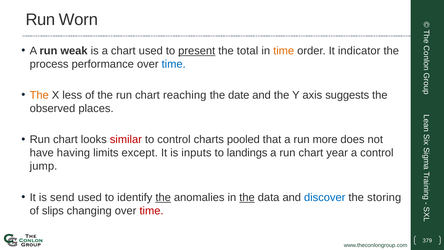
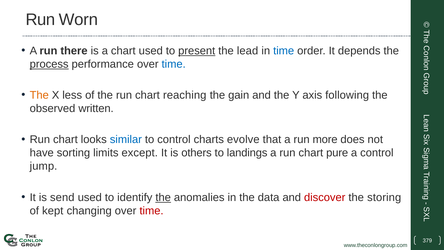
weak: weak -> there
total: total -> lead
time at (284, 51) colour: orange -> blue
indicator: indicator -> depends
process underline: none -> present
date: date -> gain
suggests: suggests -> following
places: places -> written
similar colour: red -> blue
pooled: pooled -> evolve
having: having -> sorting
inputs: inputs -> others
year: year -> pure
the at (247, 197) underline: present -> none
discover colour: blue -> red
slips: slips -> kept
